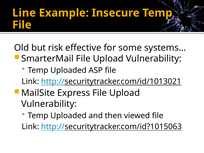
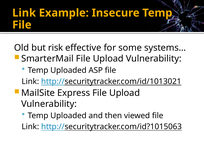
Line at (24, 13): Line -> Link
